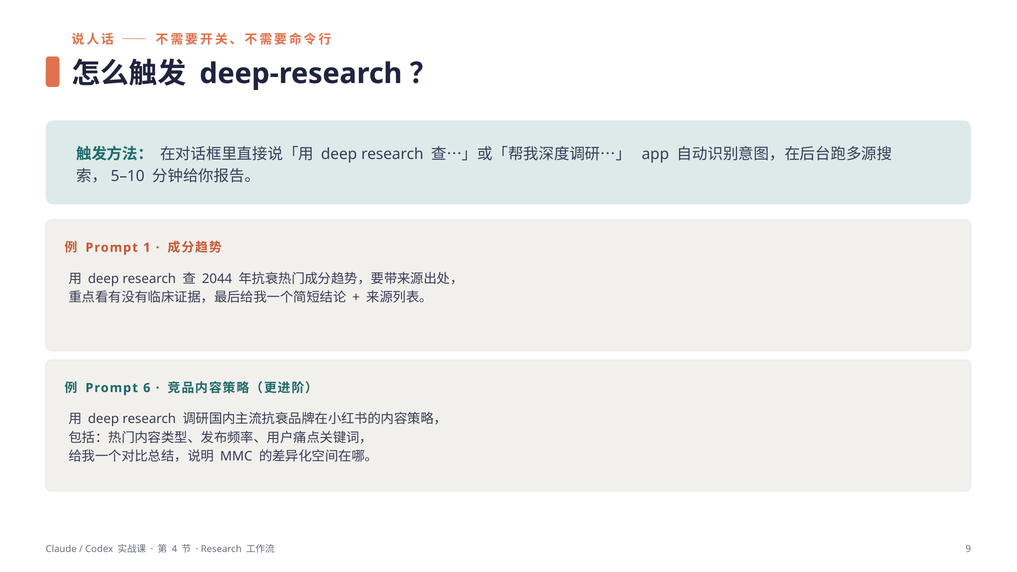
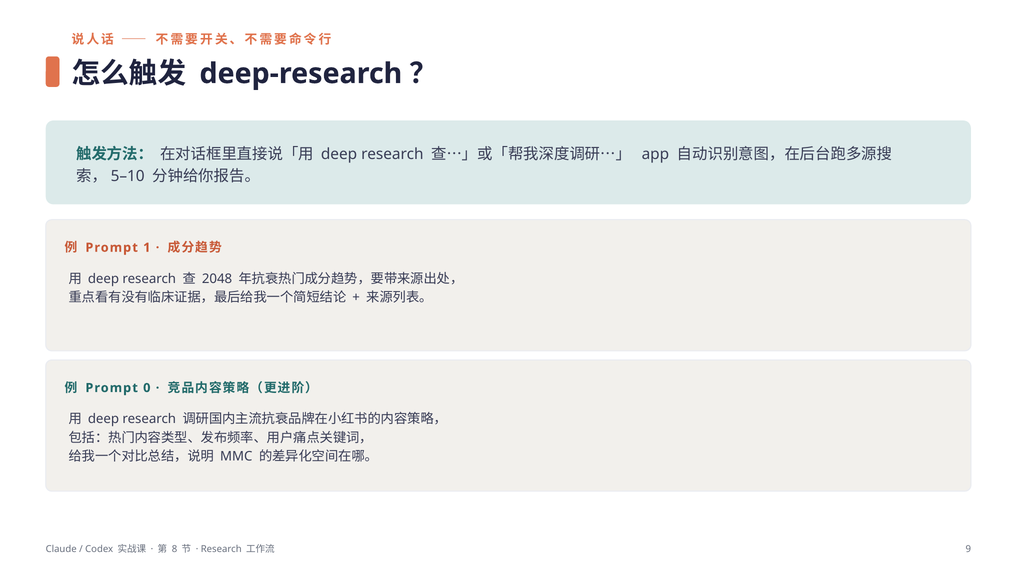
2044: 2044 -> 2048
6: 6 -> 0
4: 4 -> 8
